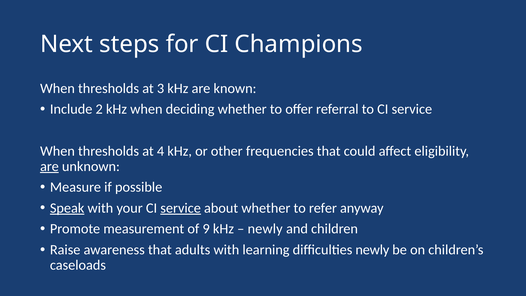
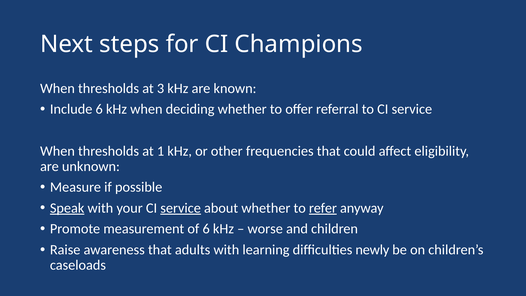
Include 2: 2 -> 6
4: 4 -> 1
are at (49, 166) underline: present -> none
refer underline: none -> present
of 9: 9 -> 6
newly at (265, 229): newly -> worse
